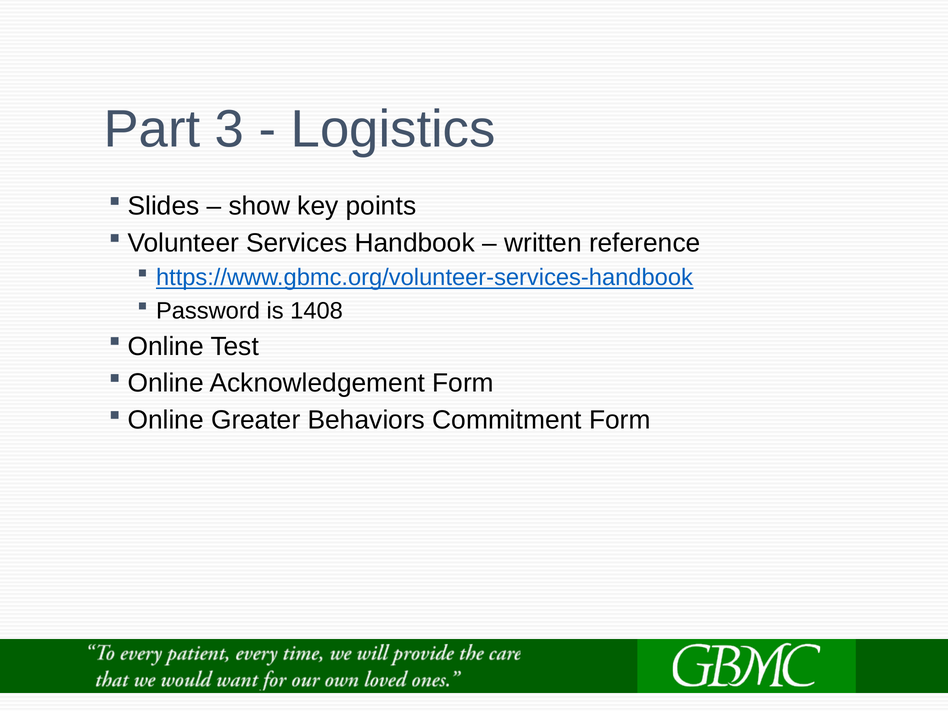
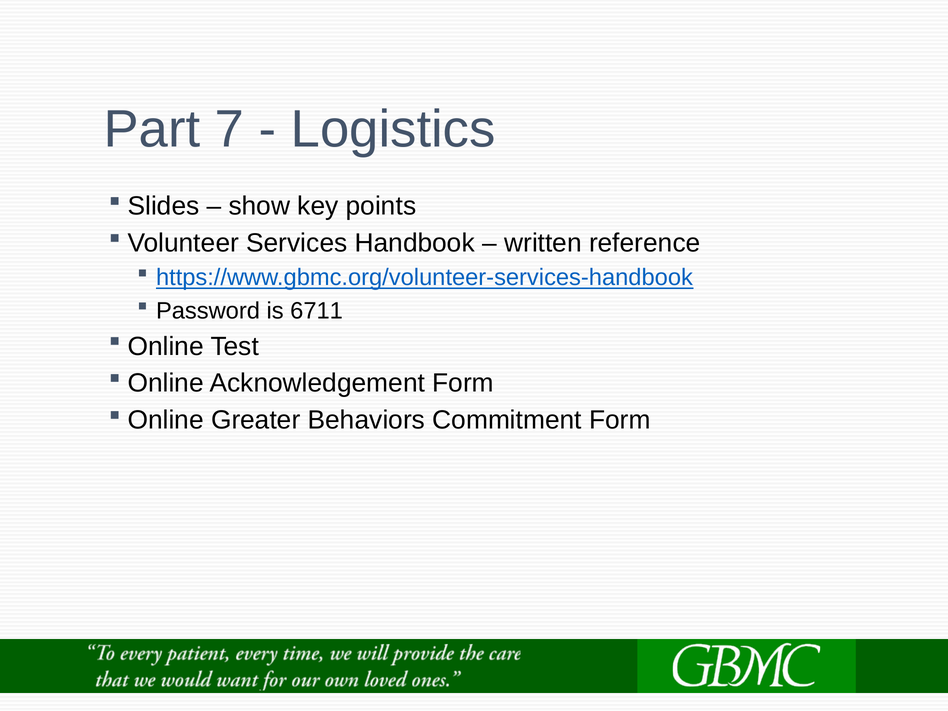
3: 3 -> 7
1408: 1408 -> 6711
